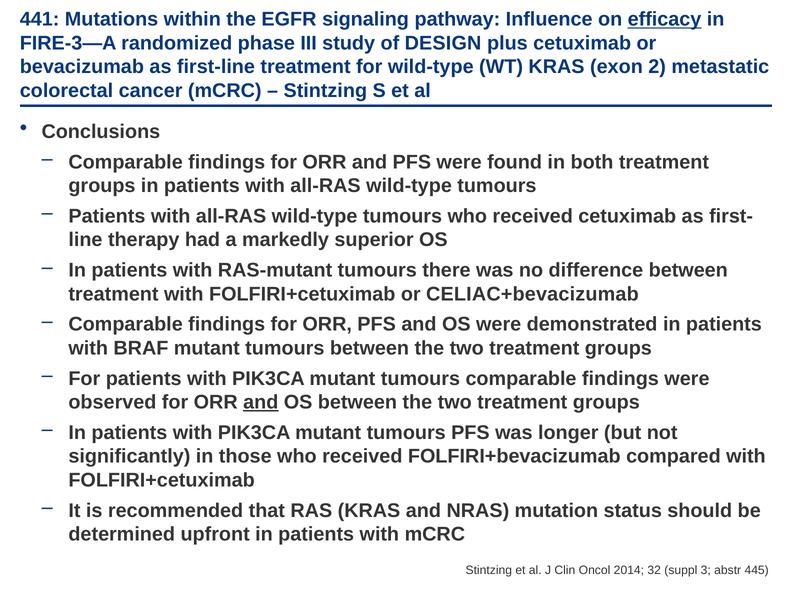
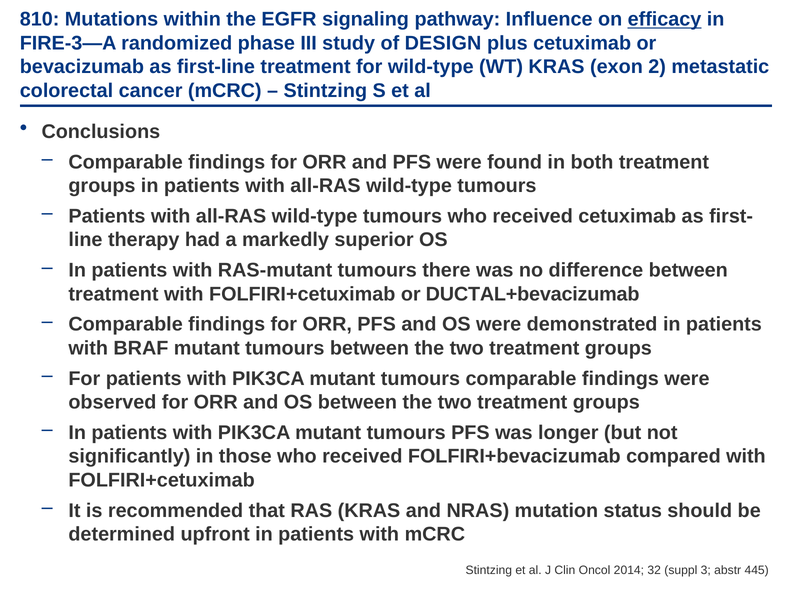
441: 441 -> 810
CELIAC+bevacizumab: CELIAC+bevacizumab -> DUCTAL+bevacizumab
and at (261, 402) underline: present -> none
